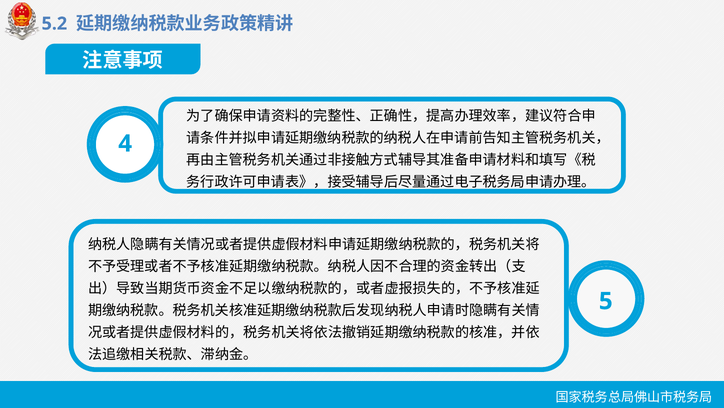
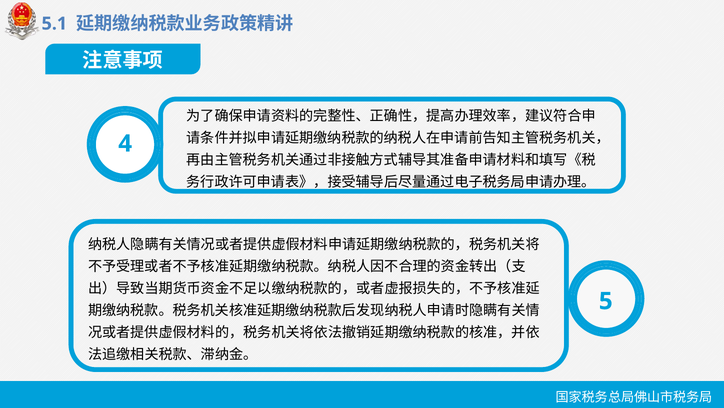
5.2: 5.2 -> 5.1
